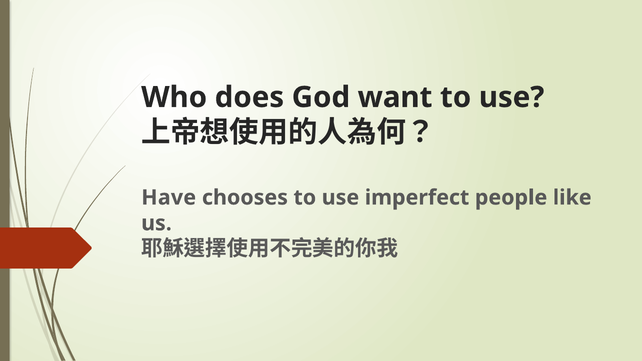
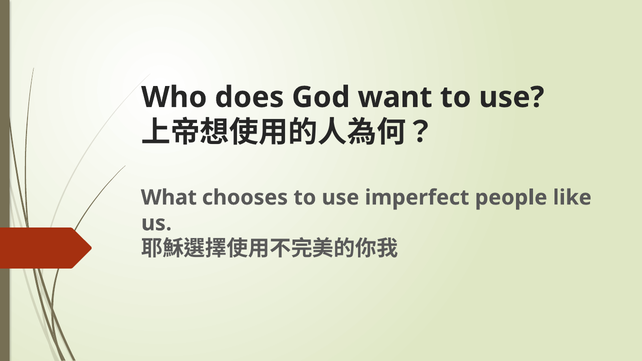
Have: Have -> What
